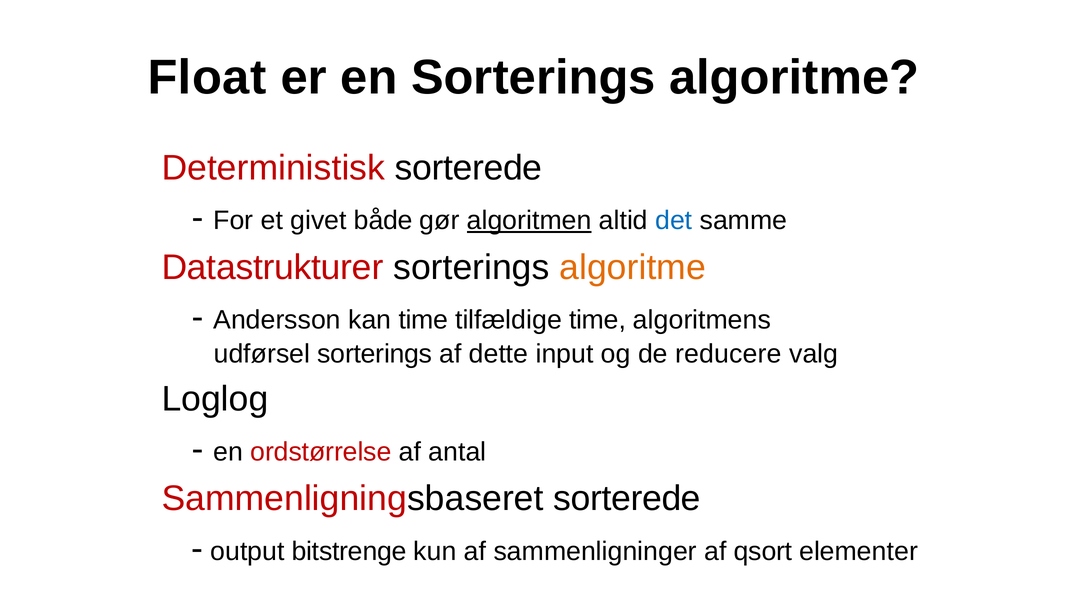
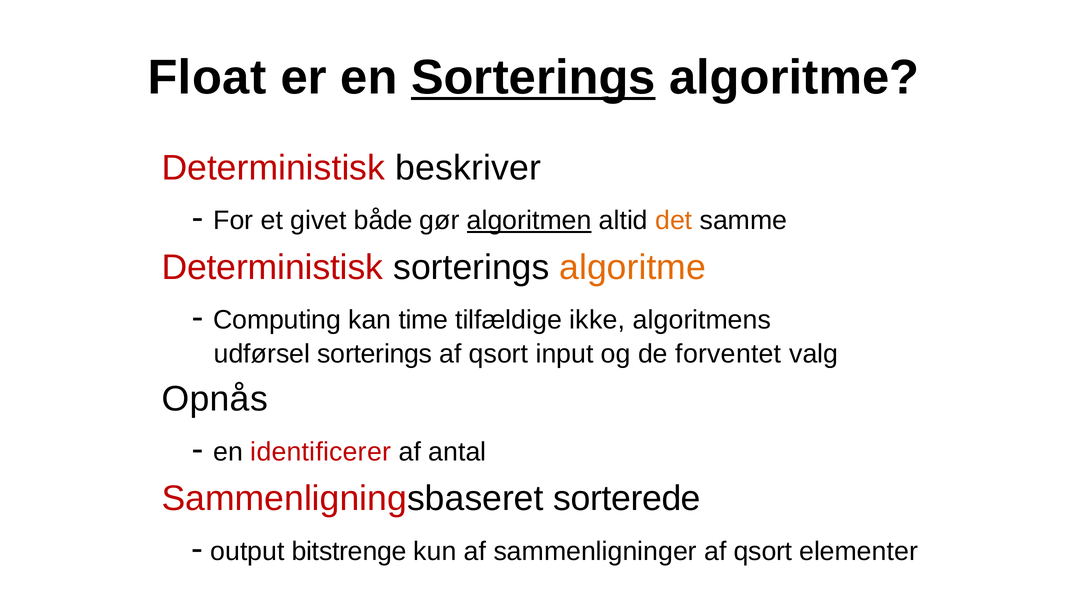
Sorterings at (533, 78) underline: none -> present
Deterministisk sorterede: sorterede -> beskriver
det colour: blue -> orange
Datastrukturer at (272, 268): Datastrukturer -> Deterministisk
Andersson: Andersson -> Computing
tilfældige time: time -> ikke
dette at (499, 354): dette -> qsort
reducere: reducere -> forventet
Loglog: Loglog -> Opnås
ordstørrelse: ordstørrelse -> identificerer
